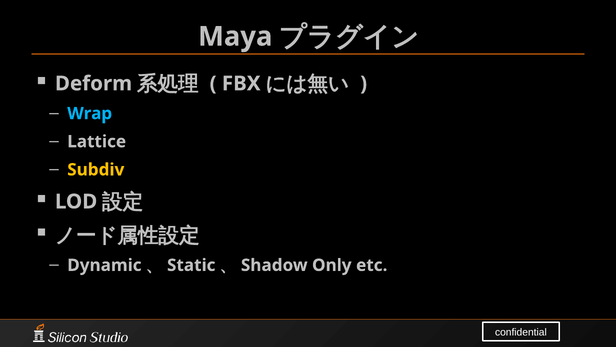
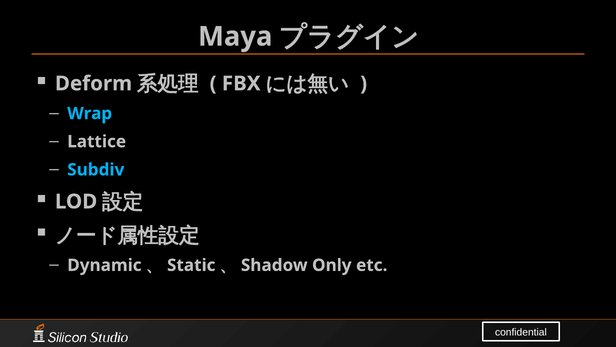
Subdiv colour: yellow -> light blue
